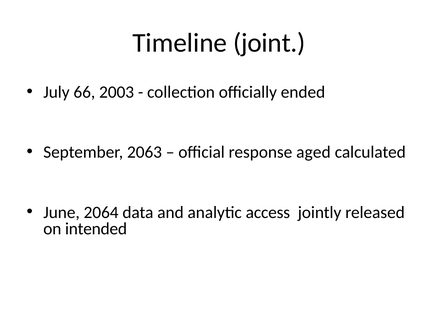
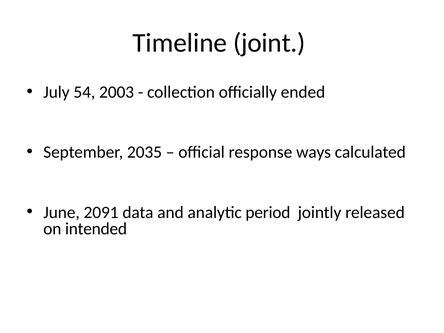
66: 66 -> 54
2063: 2063 -> 2035
aged: aged -> ways
2064: 2064 -> 2091
access: access -> period
